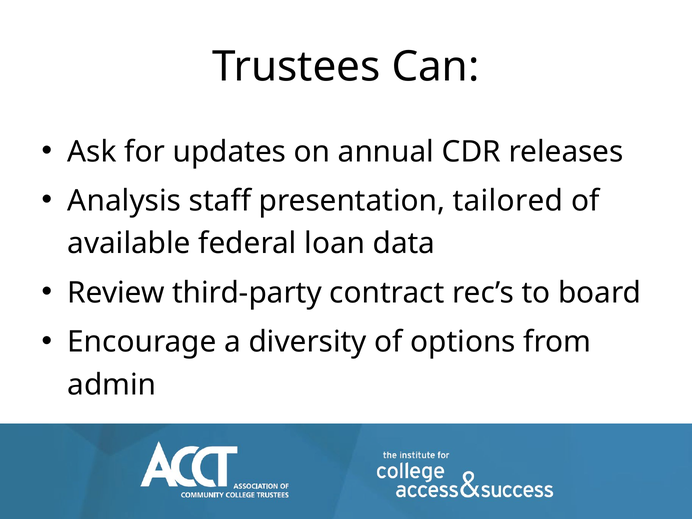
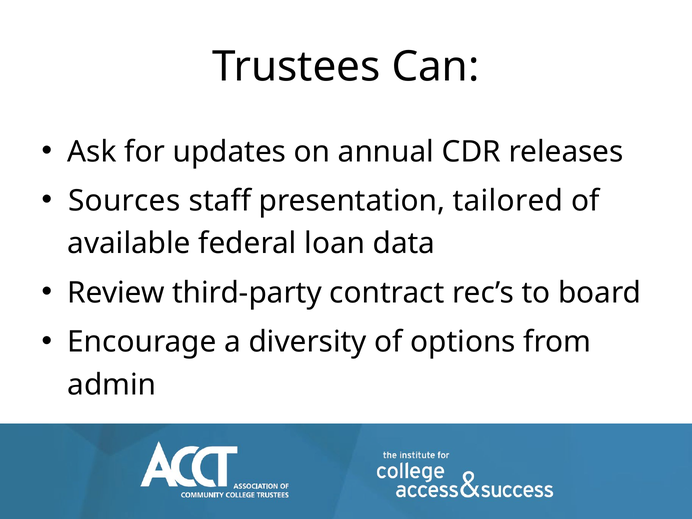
Analysis: Analysis -> Sources
